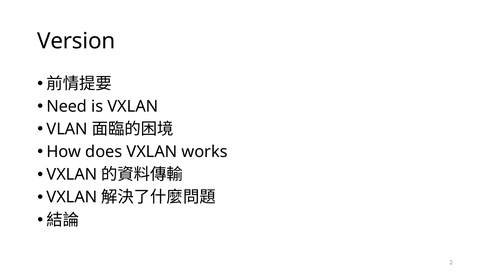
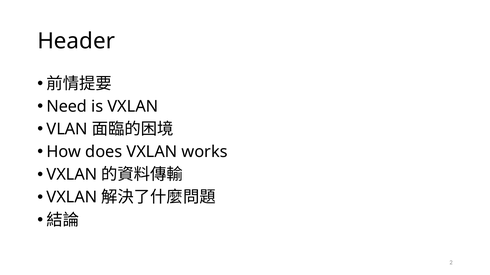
Version: Version -> Header
